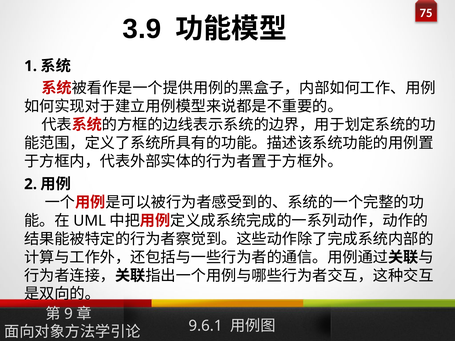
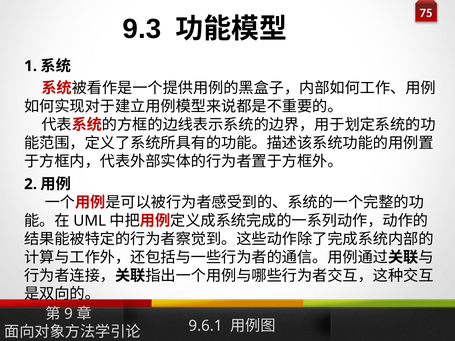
3.9: 3.9 -> 9.3
